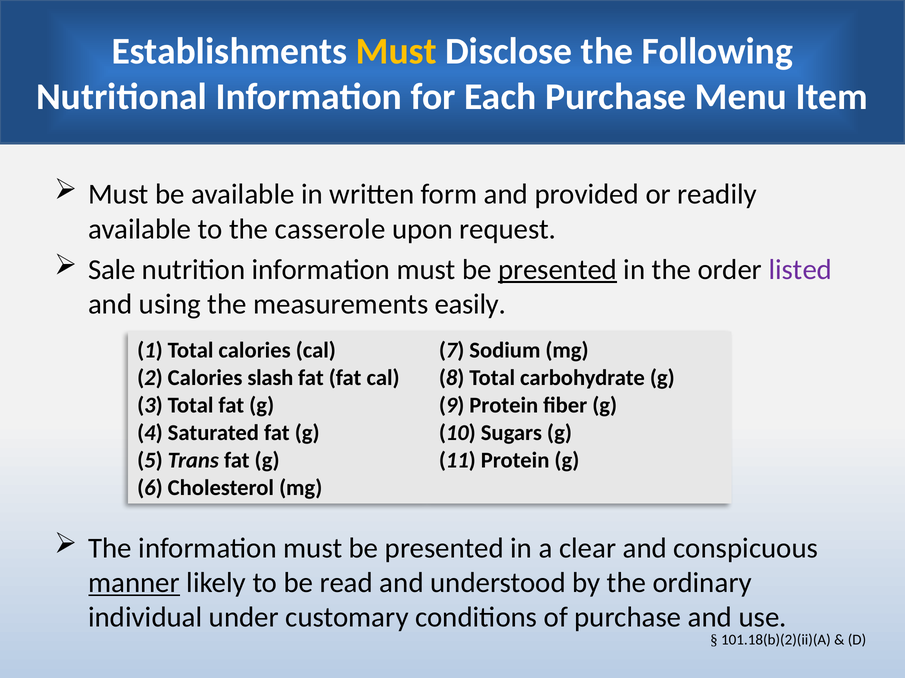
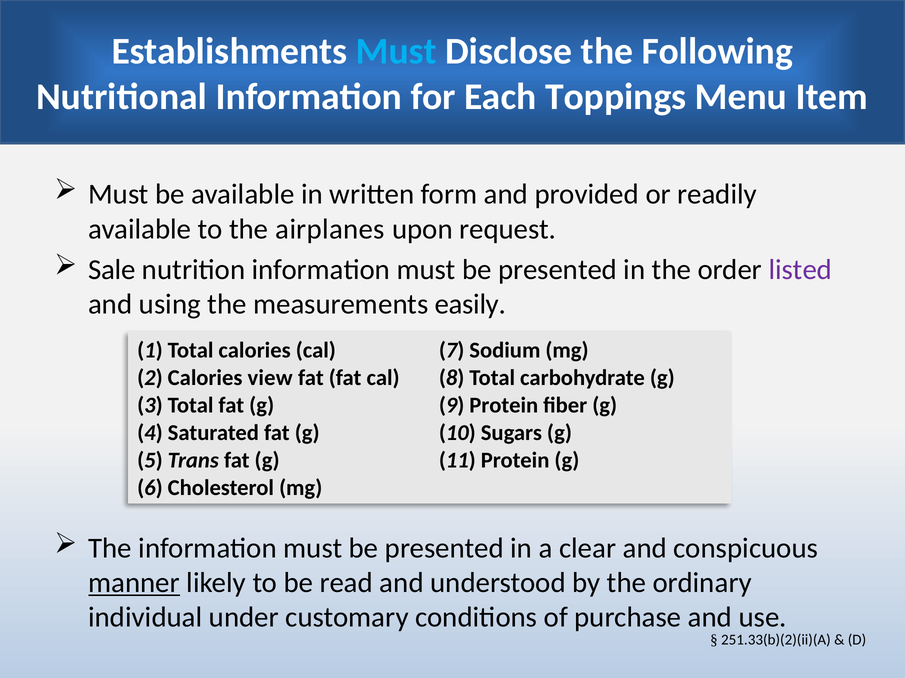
Must at (396, 52) colour: yellow -> light blue
Each Purchase: Purchase -> Toppings
casserole: casserole -> airplanes
presented at (558, 270) underline: present -> none
slash: slash -> view
101.18(b)(2)(ii)(A: 101.18(b)(2)(ii)(A -> 251.33(b)(2)(ii)(A
